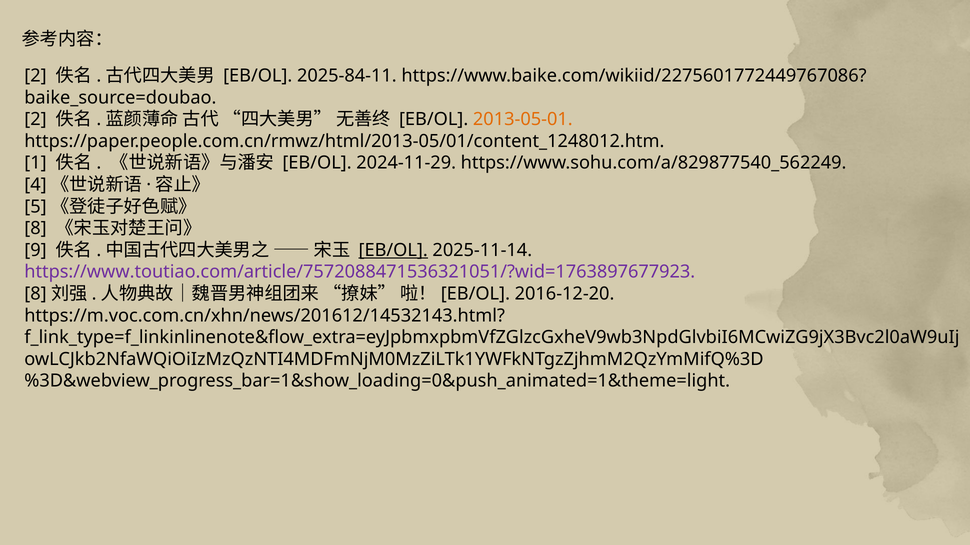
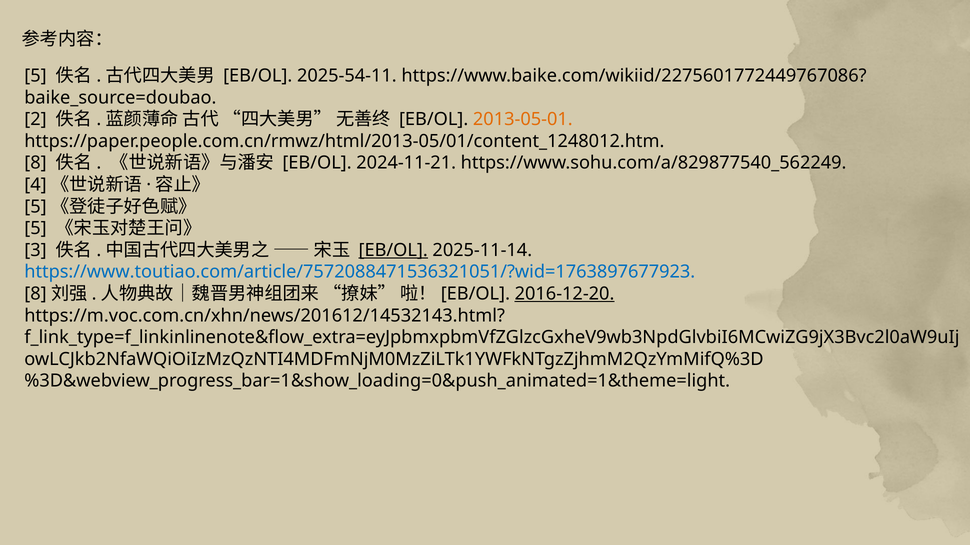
2 at (36, 76): 2 -> 5
2025-84-11: 2025-84-11 -> 2025-54-11
1: 1 -> 8
2024-11-29: 2024-11-29 -> 2024-11-21
8 at (36, 229): 8 -> 5
9: 9 -> 3
https://www.toutiao.com/article/7572088471536321051/?wid=1763897677923 colour: purple -> blue
2016-12-20 underline: none -> present
